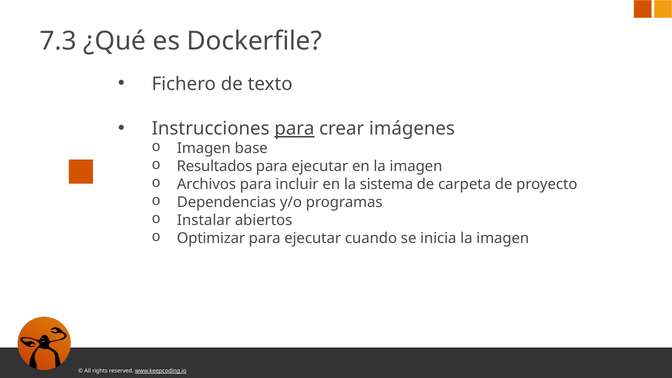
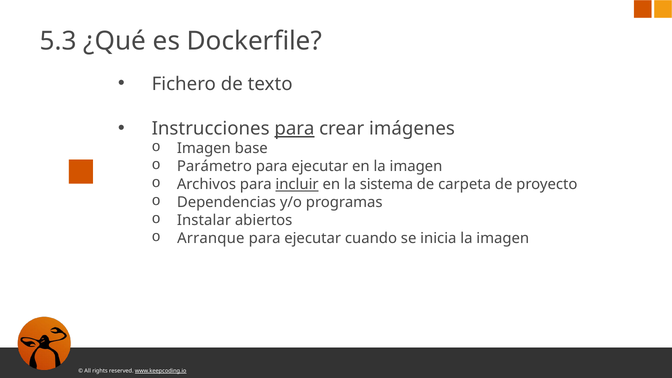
7.3: 7.3 -> 5.3
Resultados: Resultados -> Parámetro
incluir underline: none -> present
Optimizar: Optimizar -> Arranque
